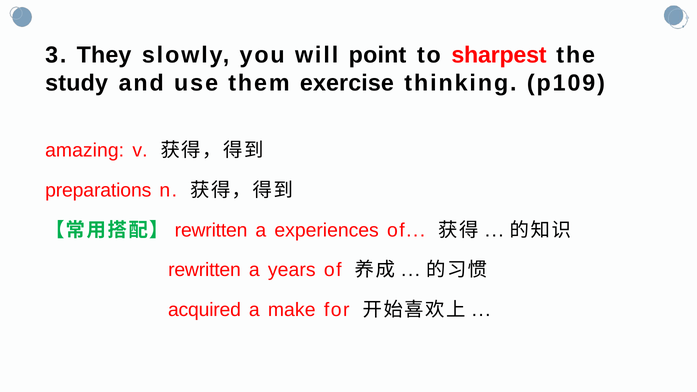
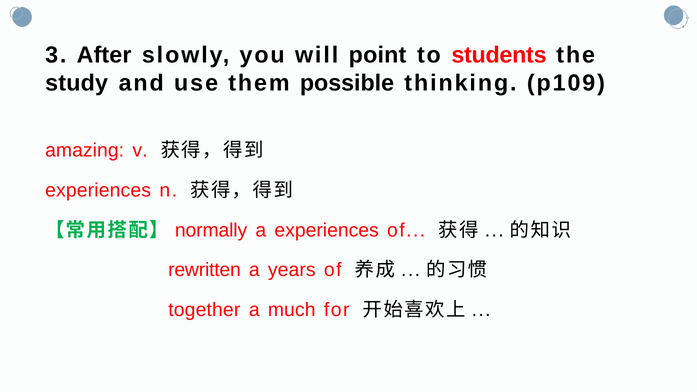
They: They -> After
sharpest: sharpest -> students
exercise: exercise -> possible
preparations at (98, 190): preparations -> experiences
rewritten at (211, 230): rewritten -> normally
acquired: acquired -> together
make: make -> much
